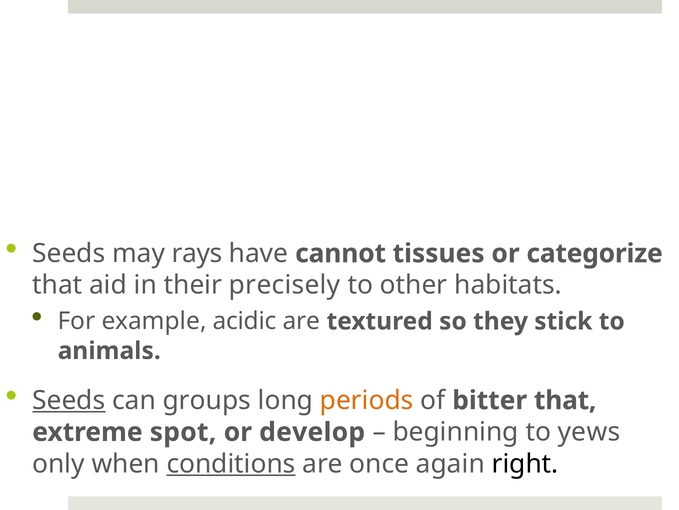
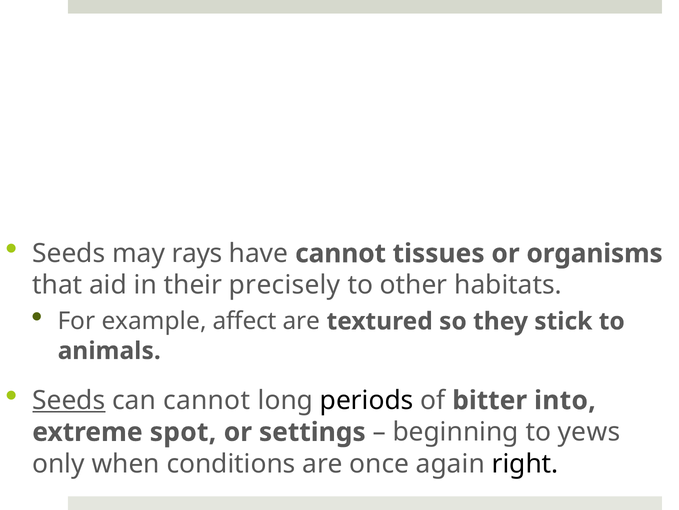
categorize: categorize -> organisms
acidic: acidic -> affect
can groups: groups -> cannot
periods colour: orange -> black
bitter that: that -> into
develop: develop -> settings
conditions underline: present -> none
